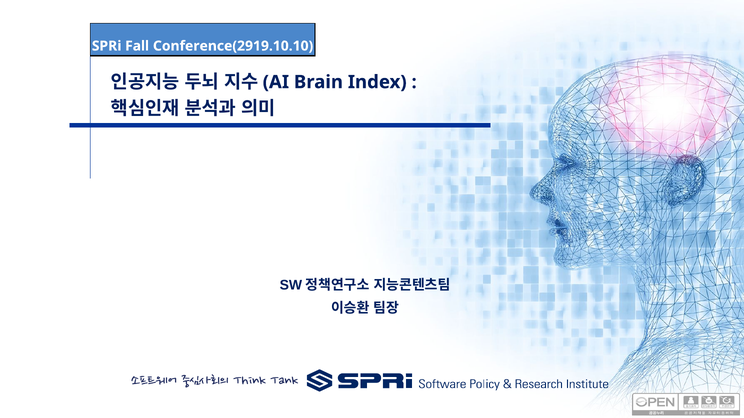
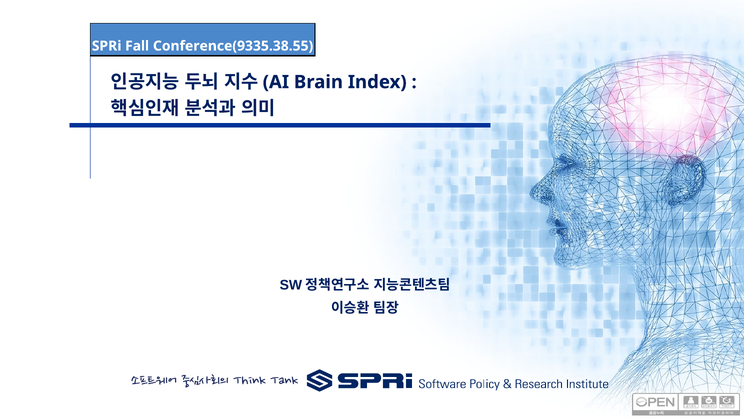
Conference(2919.10.10: Conference(2919.10.10 -> Conference(9335.38.55
